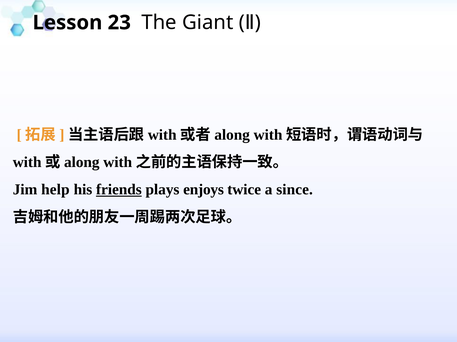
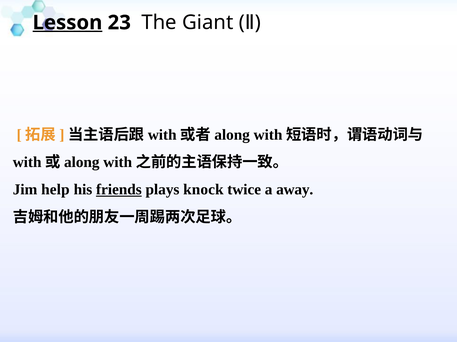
Lesson underline: none -> present
enjoys: enjoys -> knock
since: since -> away
